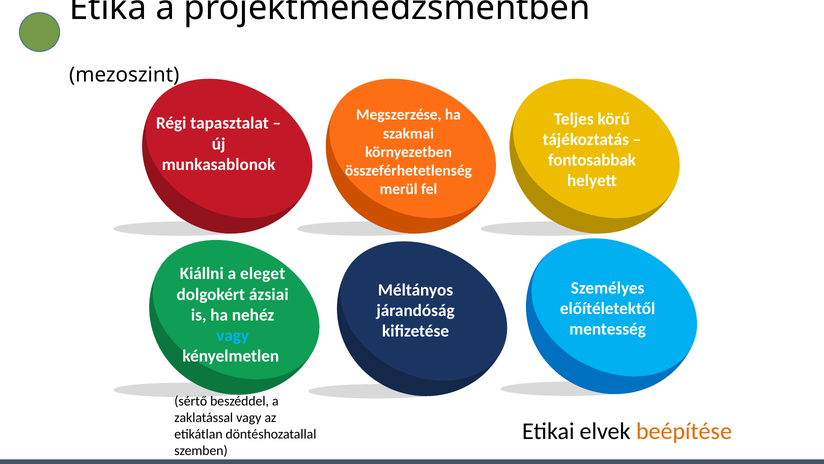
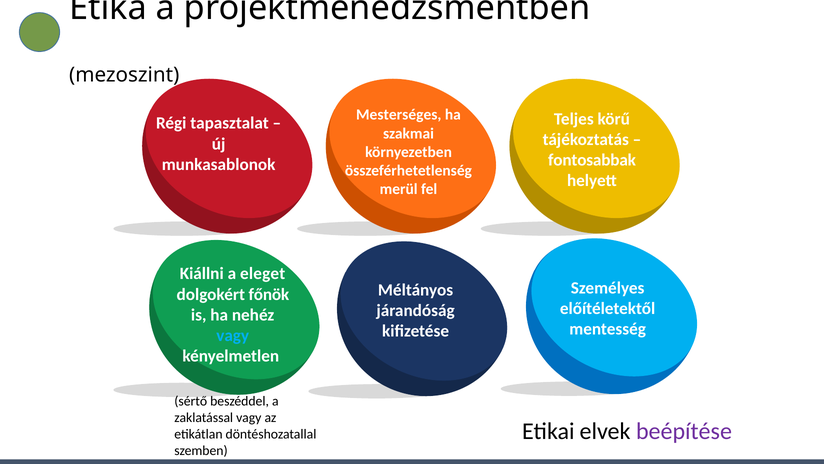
Megszerzése: Megszerzése -> Mesterséges
ázsiai: ázsiai -> főnök
beépítése colour: orange -> purple
